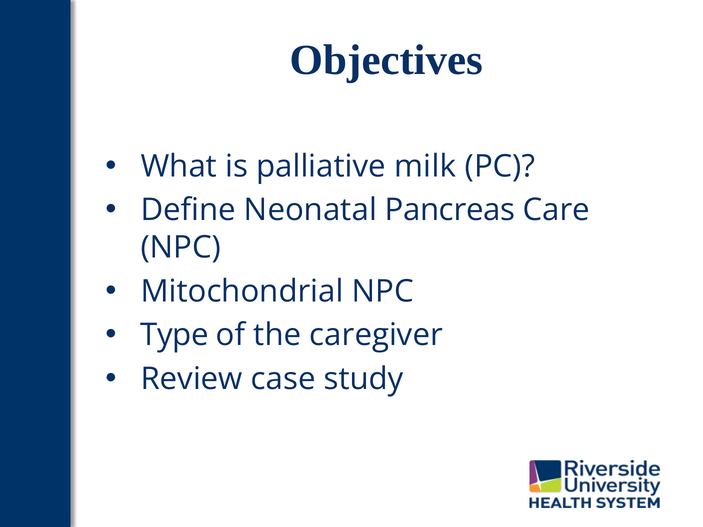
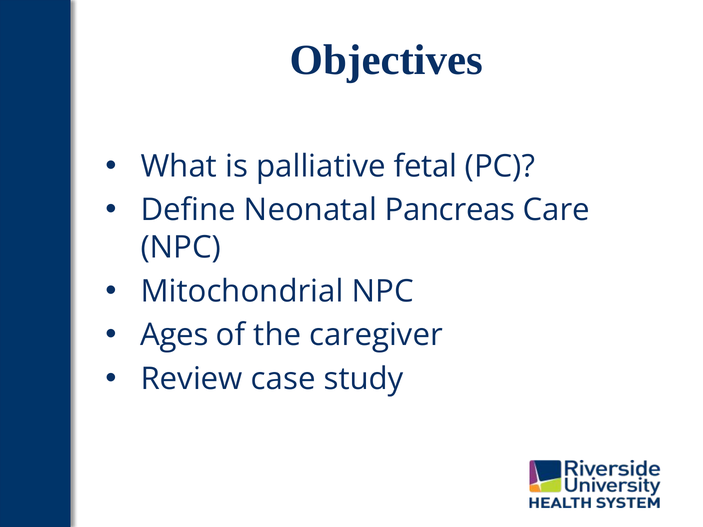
milk: milk -> fetal
Type: Type -> Ages
